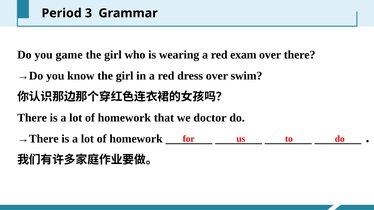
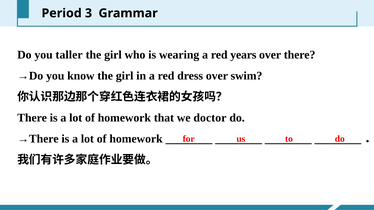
game: game -> taller
exam: exam -> years
